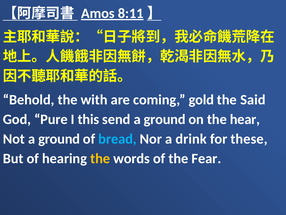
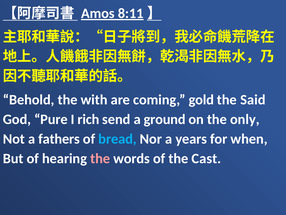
this: this -> rich
hear: hear -> only
Not a ground: ground -> fathers
drink: drink -> years
these: these -> when
the at (100, 158) colour: yellow -> pink
Fear: Fear -> Cast
